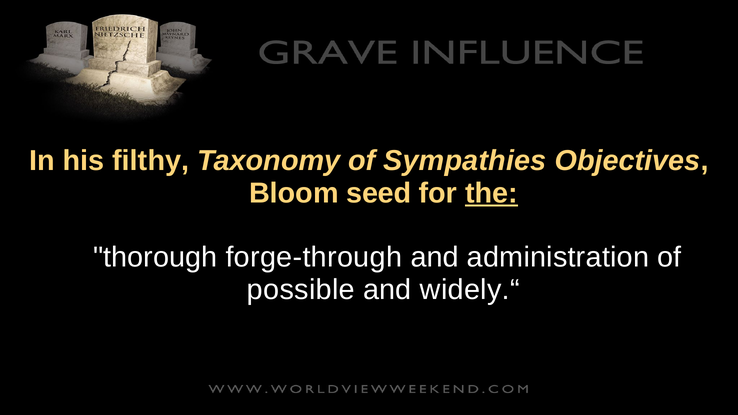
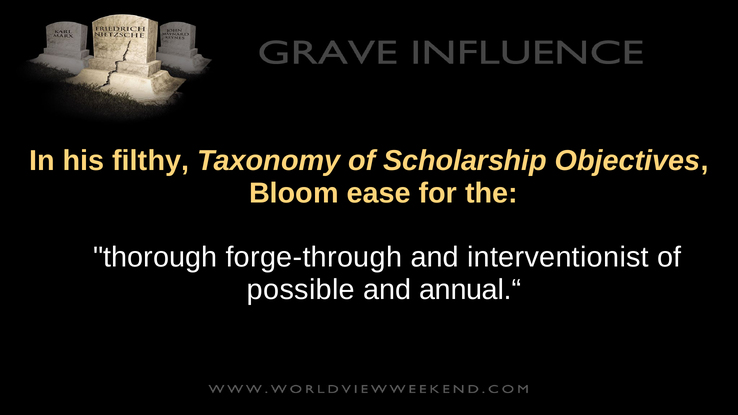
Sympathies: Sympathies -> Scholarship
seed: seed -> ease
the underline: present -> none
administration: administration -> interventionist
widely.“: widely.“ -> annual.“
